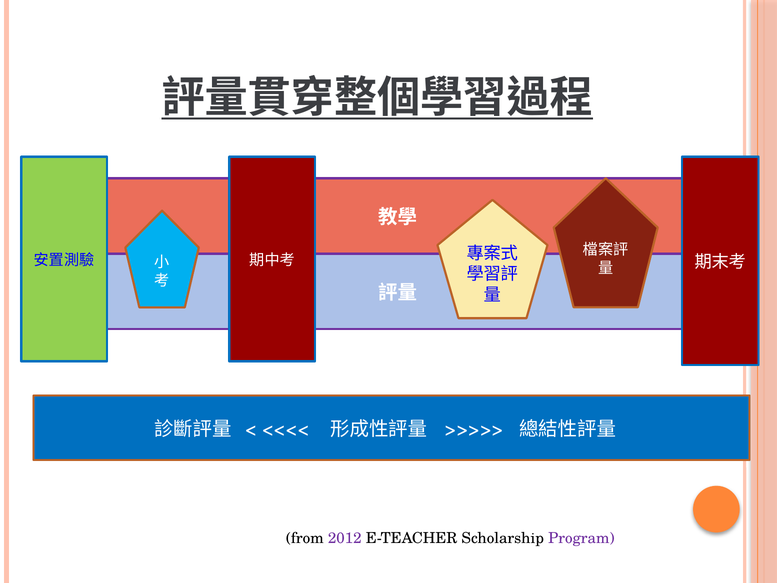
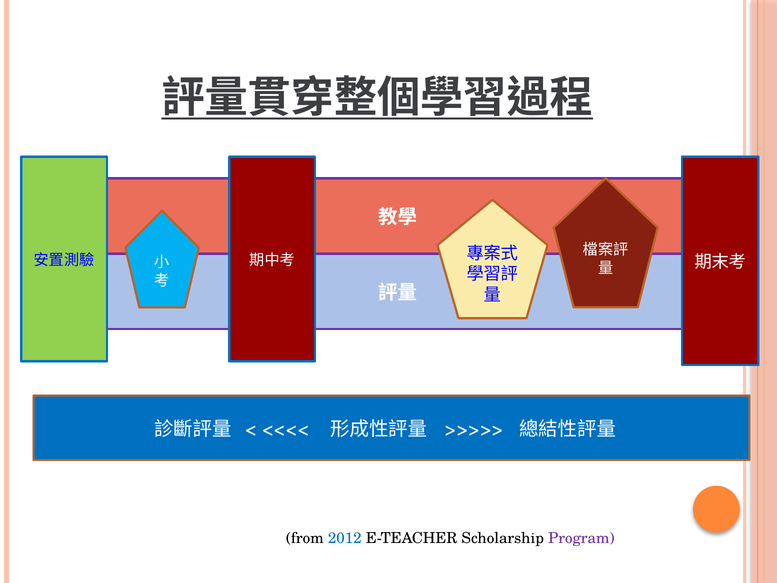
2012 colour: purple -> blue
